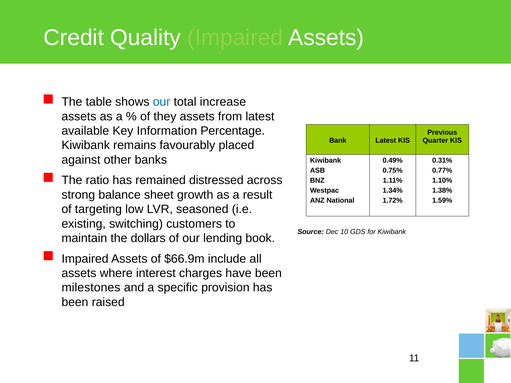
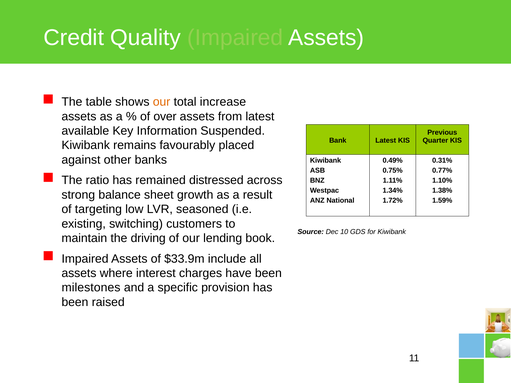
our at (162, 102) colour: blue -> orange
they: they -> over
Percentage: Percentage -> Suspended
dollars: dollars -> driving
$66.9m: $66.9m -> $33.9m
